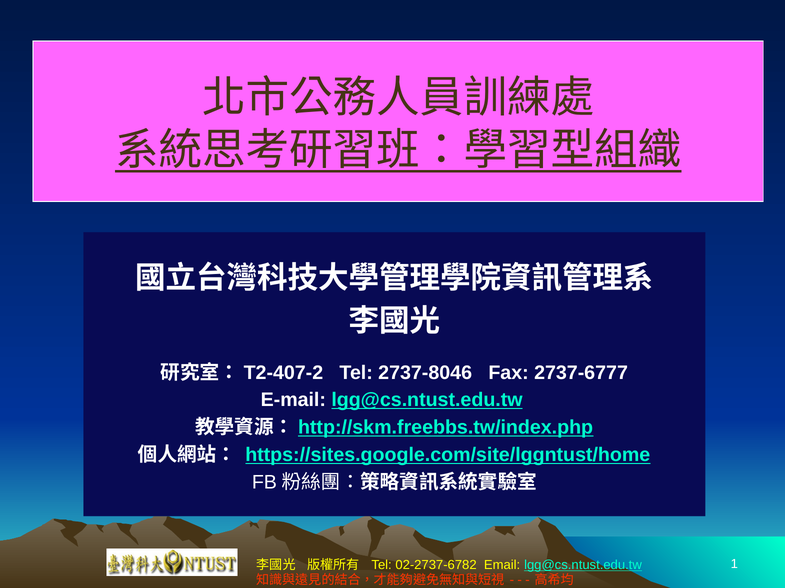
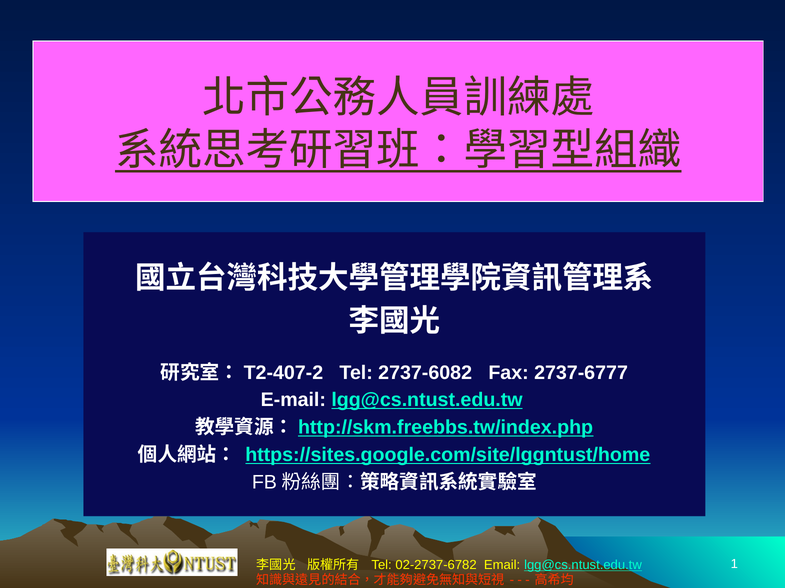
2737-8046: 2737-8046 -> 2737-6082
